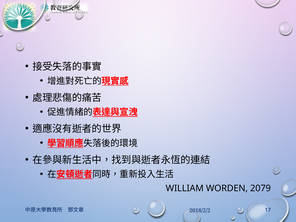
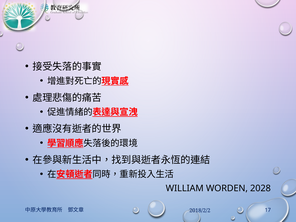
2079: 2079 -> 2028
